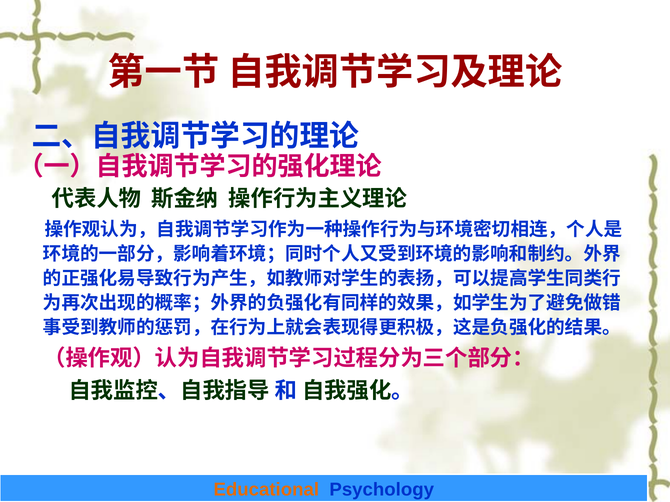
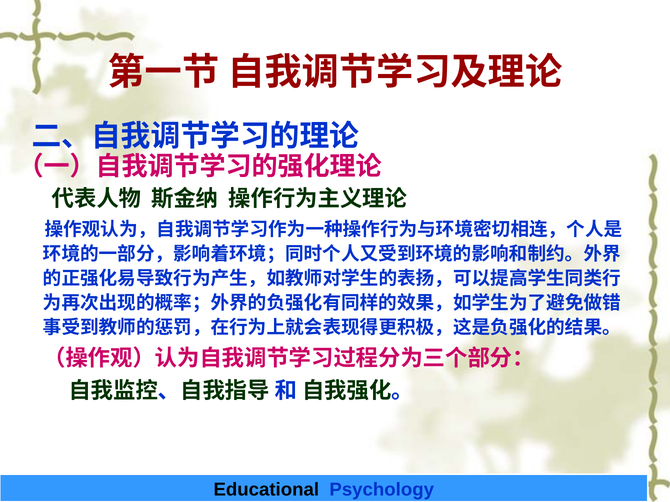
Educational colour: orange -> black
